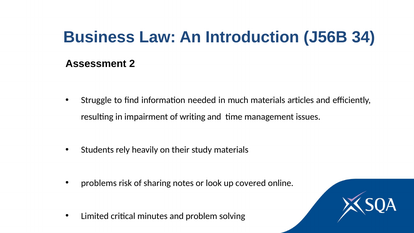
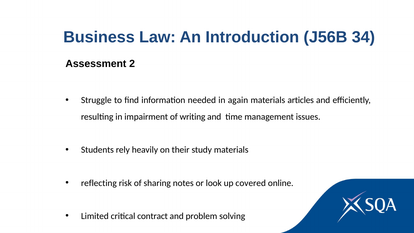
much: much -> again
problems: problems -> reflecting
minutes: minutes -> contract
